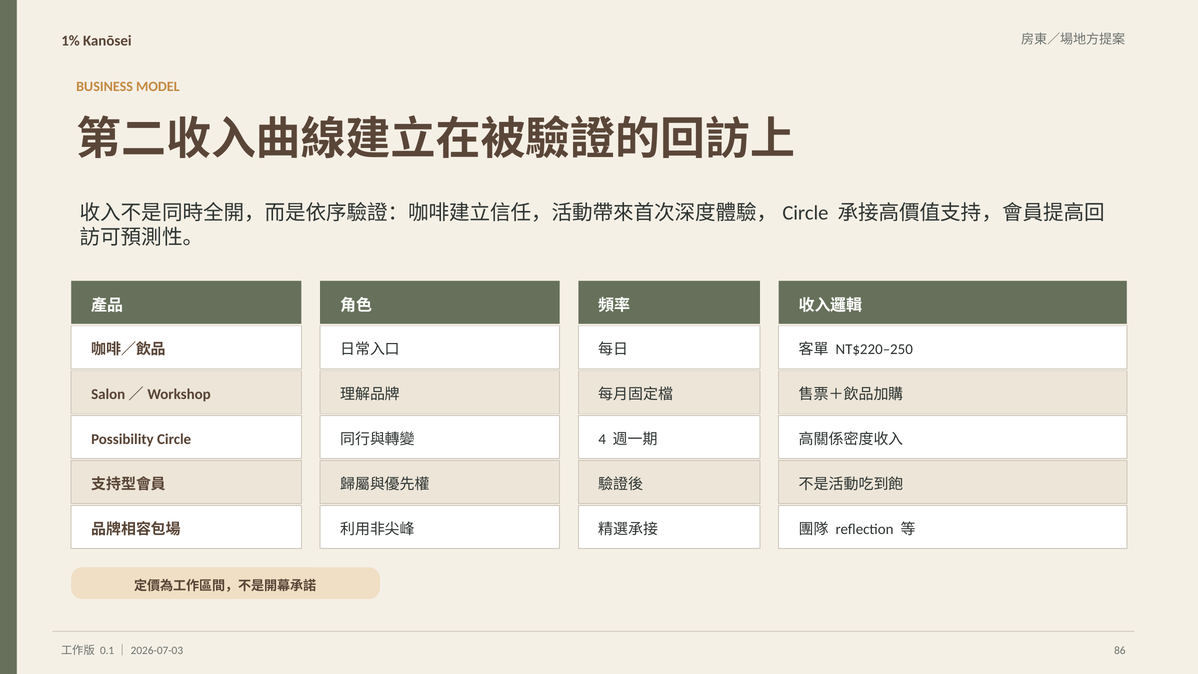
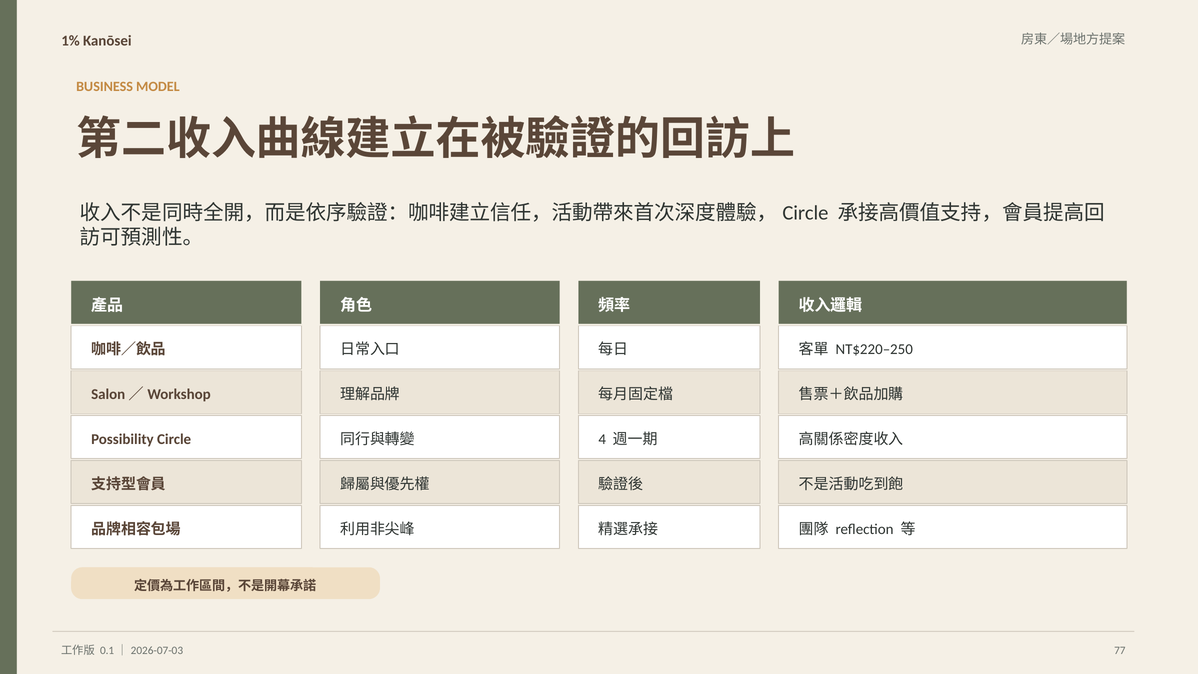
86: 86 -> 77
